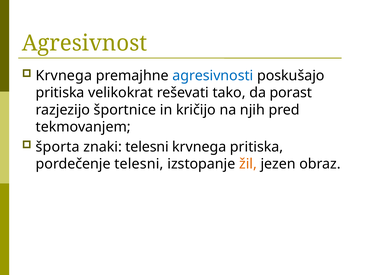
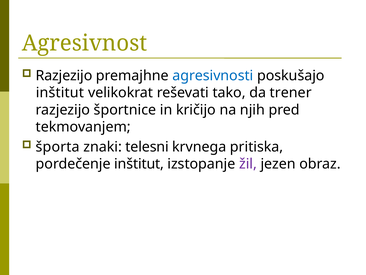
Krvnega at (64, 75): Krvnega -> Razjezijo
pritiska at (60, 93): pritiska -> inštitut
porast: porast -> trener
pordečenje telesni: telesni -> inštitut
žil colour: orange -> purple
